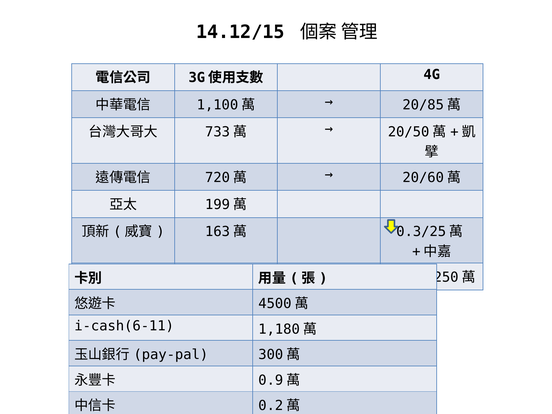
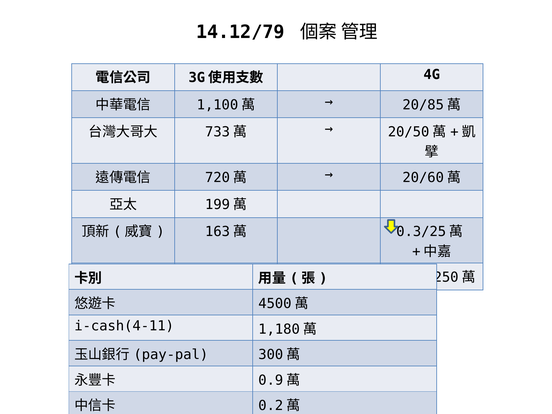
14.12/15: 14.12/15 -> 14.12/79
i-cash(6-11: i-cash(6-11 -> i-cash(4-11
